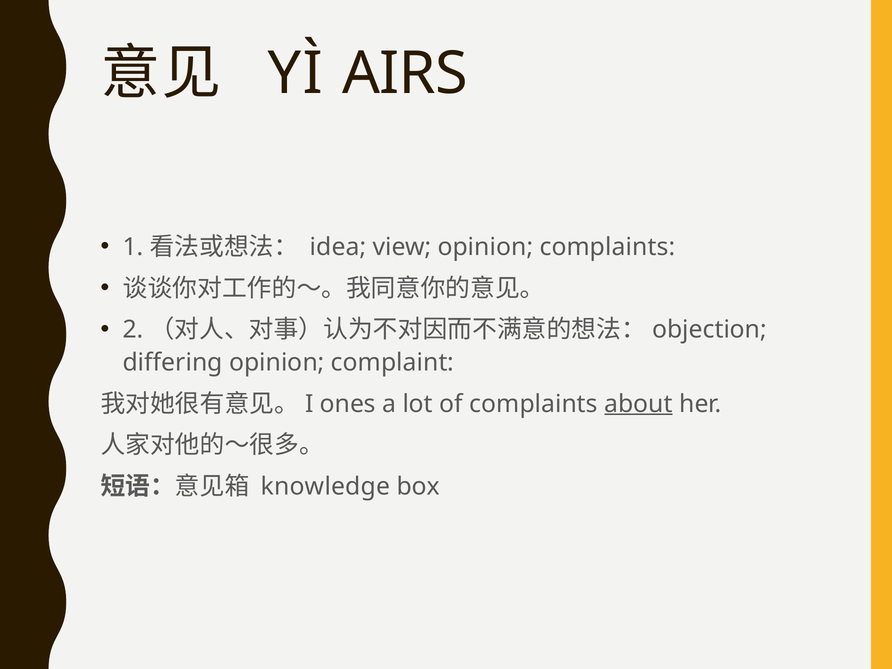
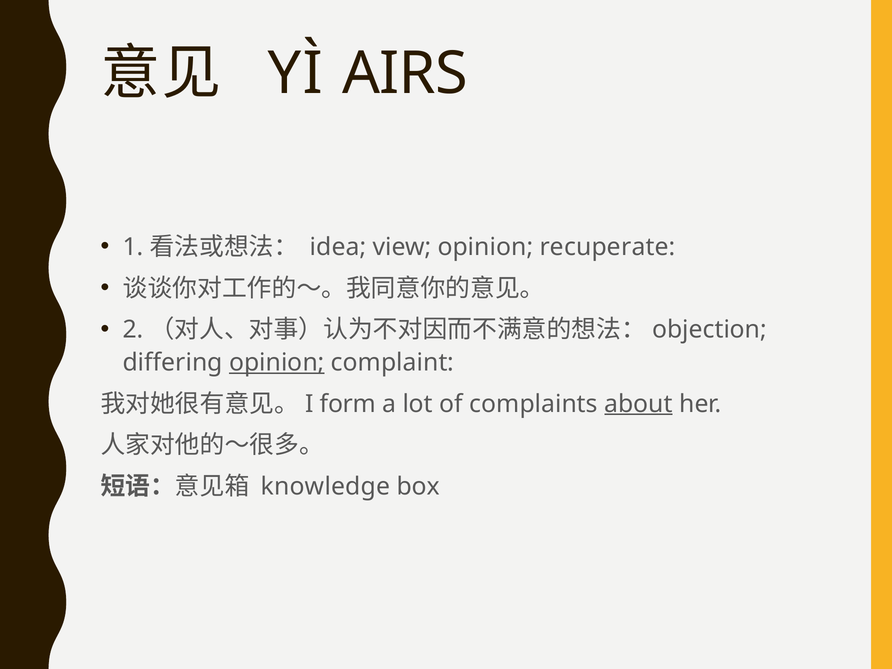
opinion complaints: complaints -> recuperate
opinion at (277, 362) underline: none -> present
ones: ones -> form
